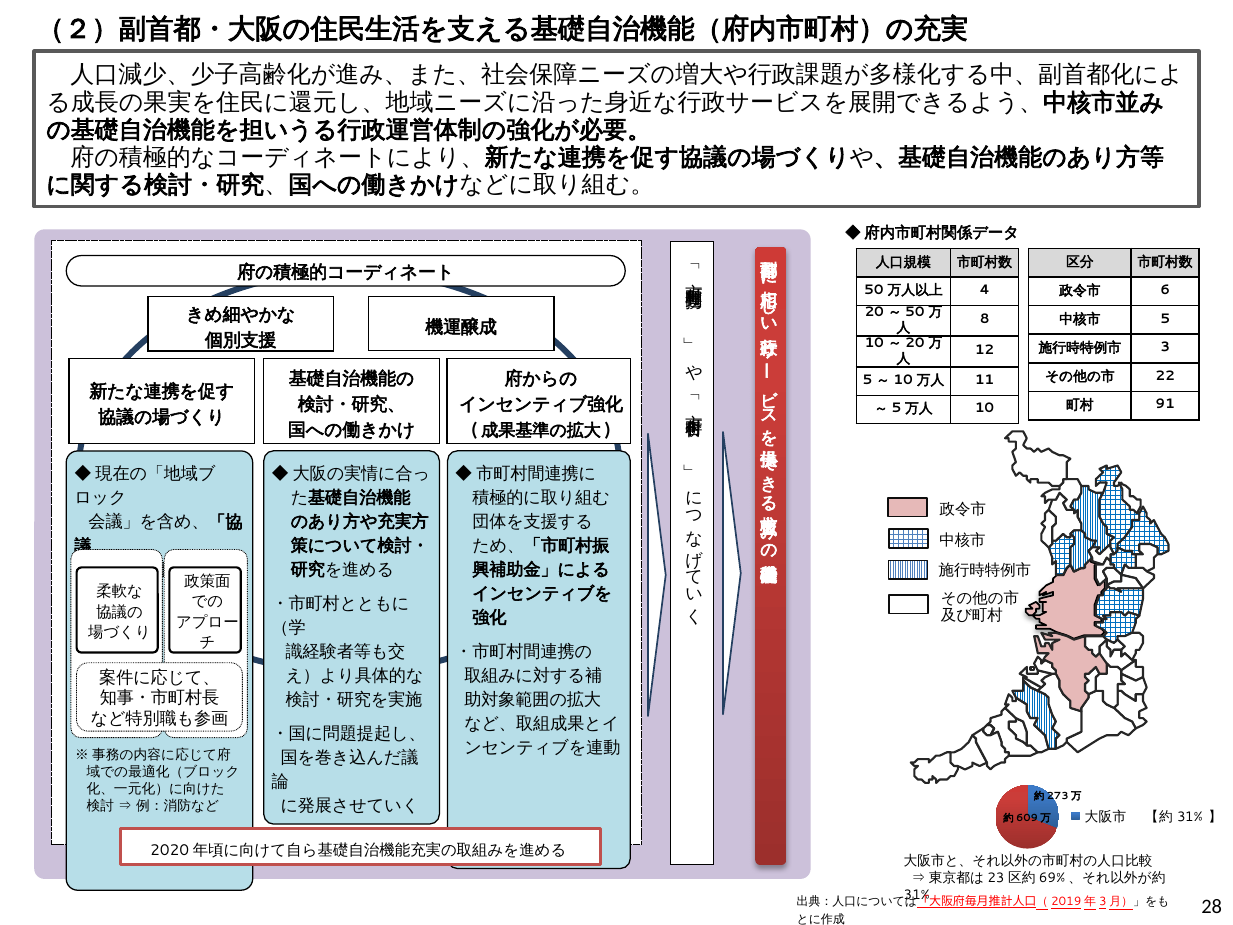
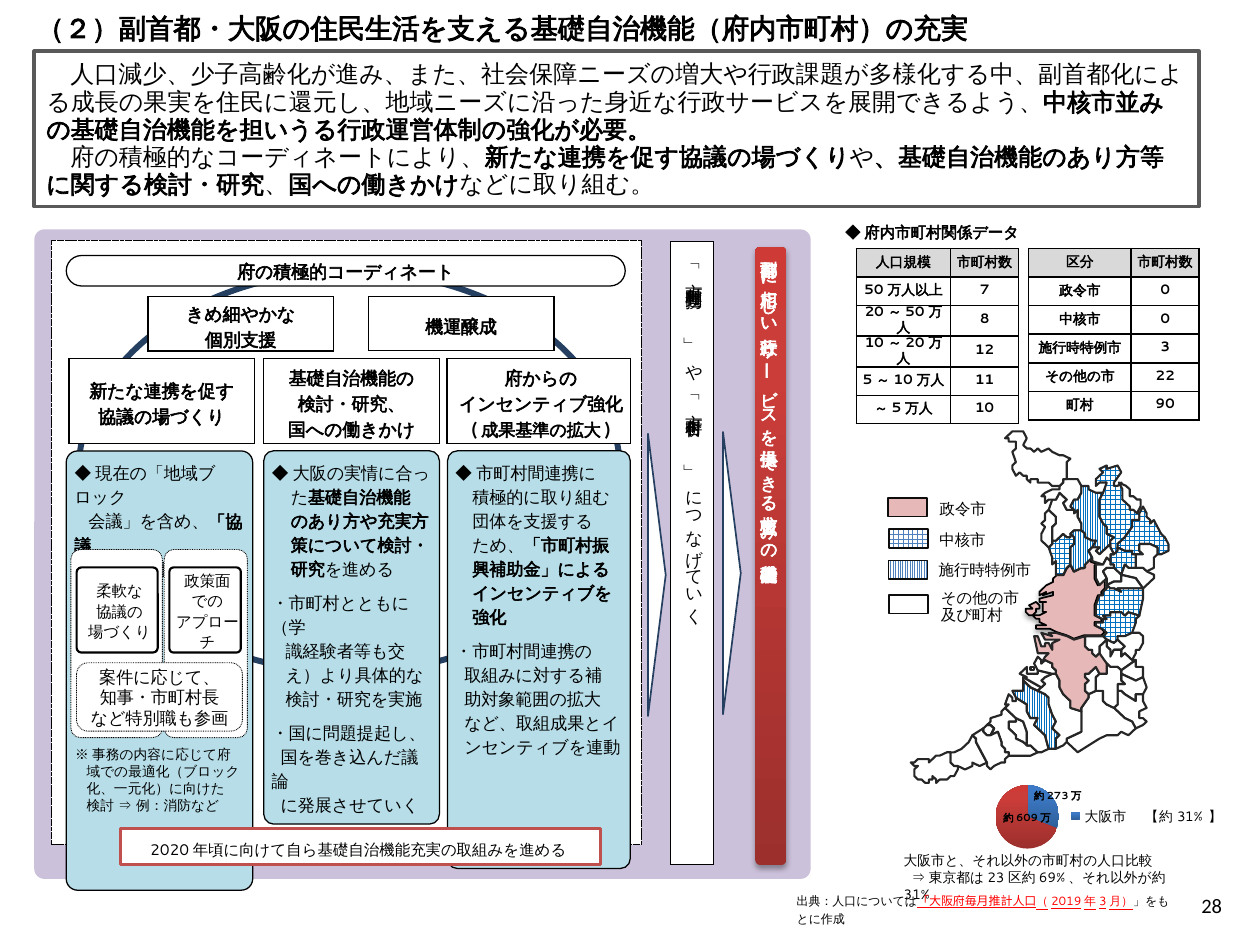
4: 4 -> 7
6 at (1165, 290): 6 -> 0
5 at (1165, 318): 5 -> 0
91: 91 -> 90
